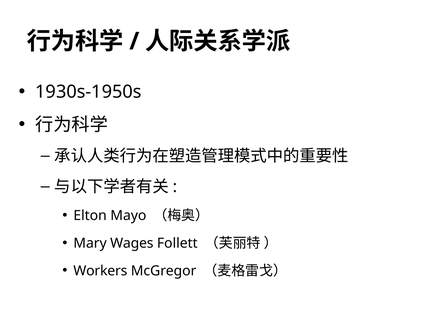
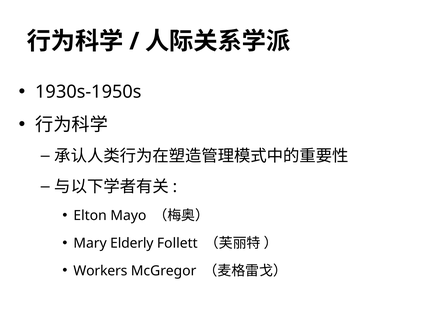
Wages: Wages -> Elderly
